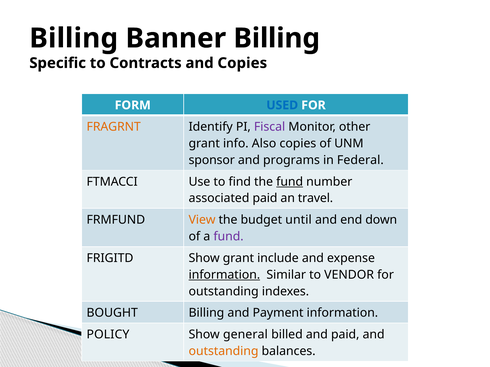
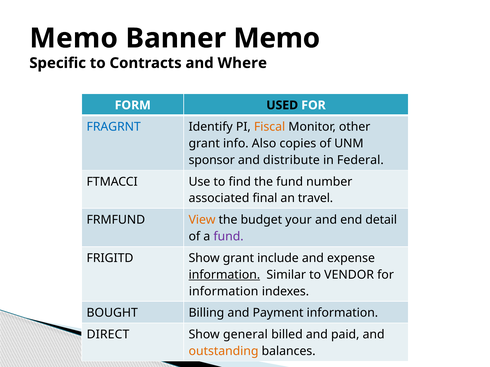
Billing at (74, 38): Billing -> Memo
Banner Billing: Billing -> Memo
and Copies: Copies -> Where
USED colour: blue -> black
FRAGRNT colour: orange -> blue
Fiscal colour: purple -> orange
programs: programs -> distribute
fund at (290, 182) underline: present -> none
associated paid: paid -> final
until: until -> your
down: down -> detail
outstanding at (224, 292): outstanding -> information
POLICY: POLICY -> DIRECT
